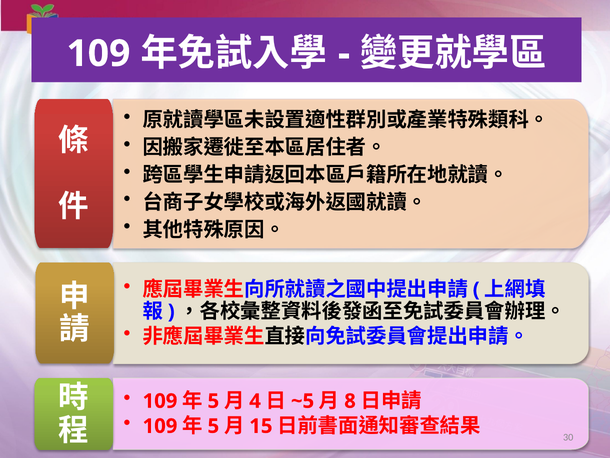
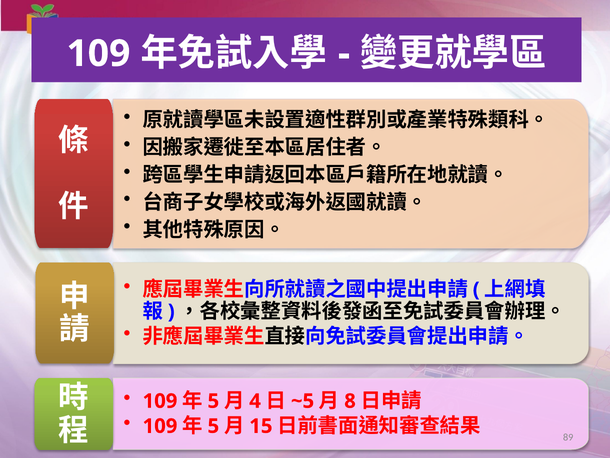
30: 30 -> 89
